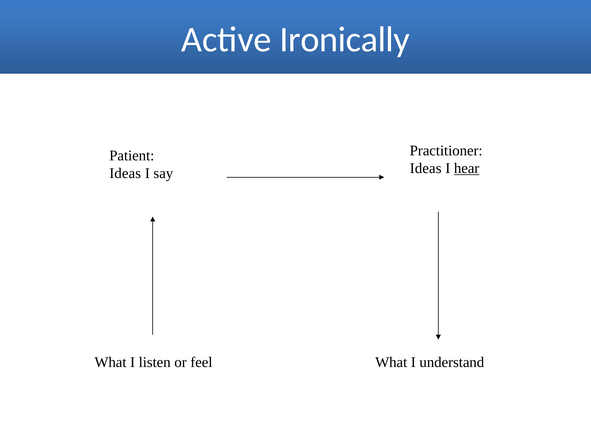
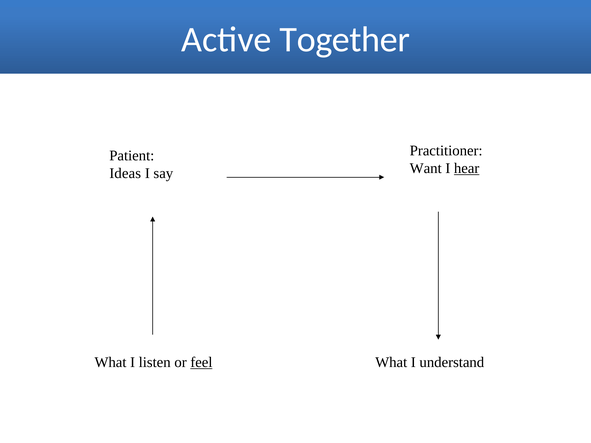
Ironically: Ironically -> Together
Ideas at (426, 168): Ideas -> Want
feel underline: none -> present
